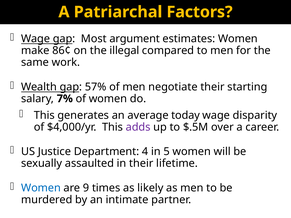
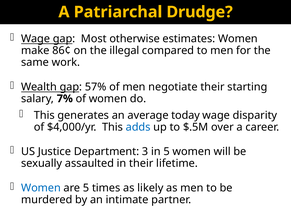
Factors: Factors -> Drudge
argument: argument -> otherwise
adds colour: purple -> blue
4: 4 -> 3
are 9: 9 -> 5
